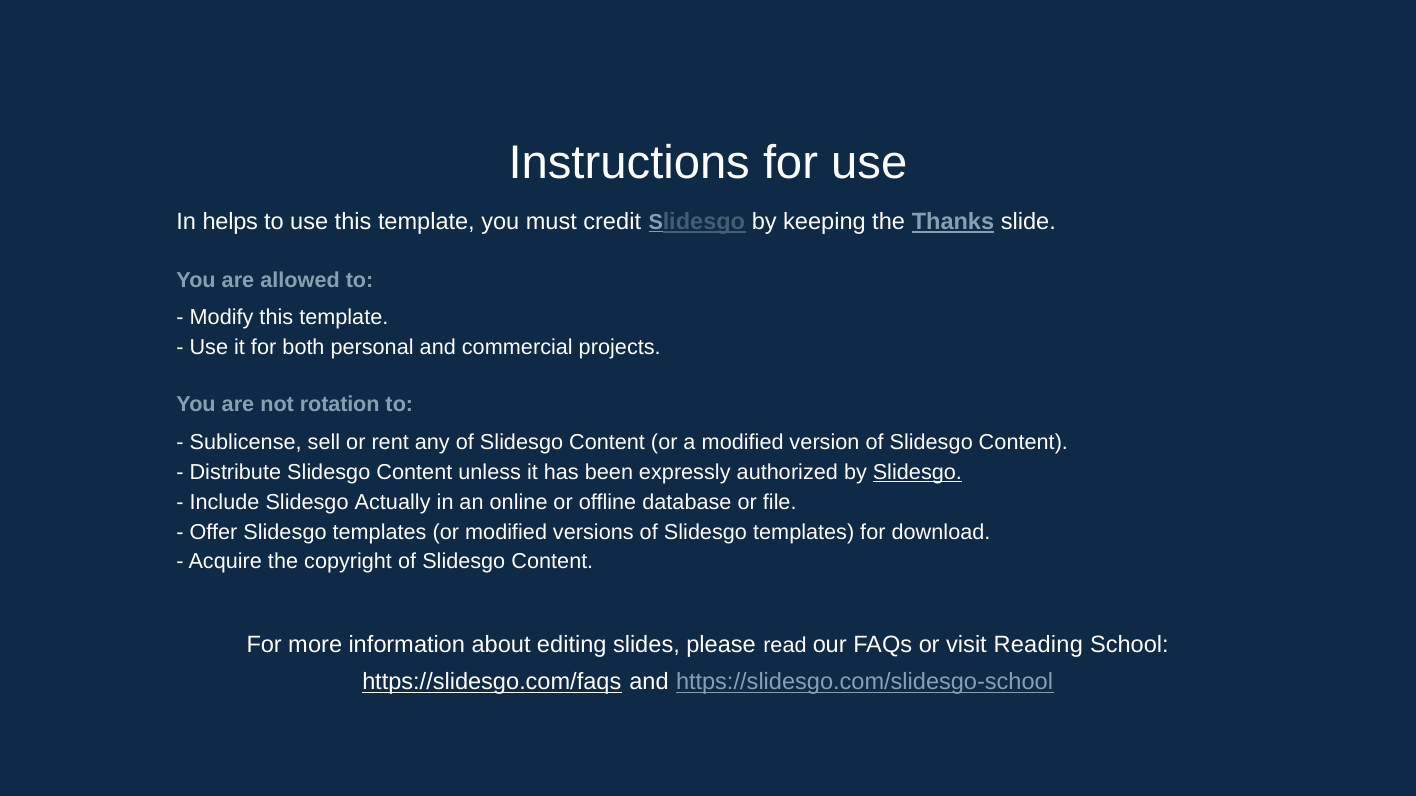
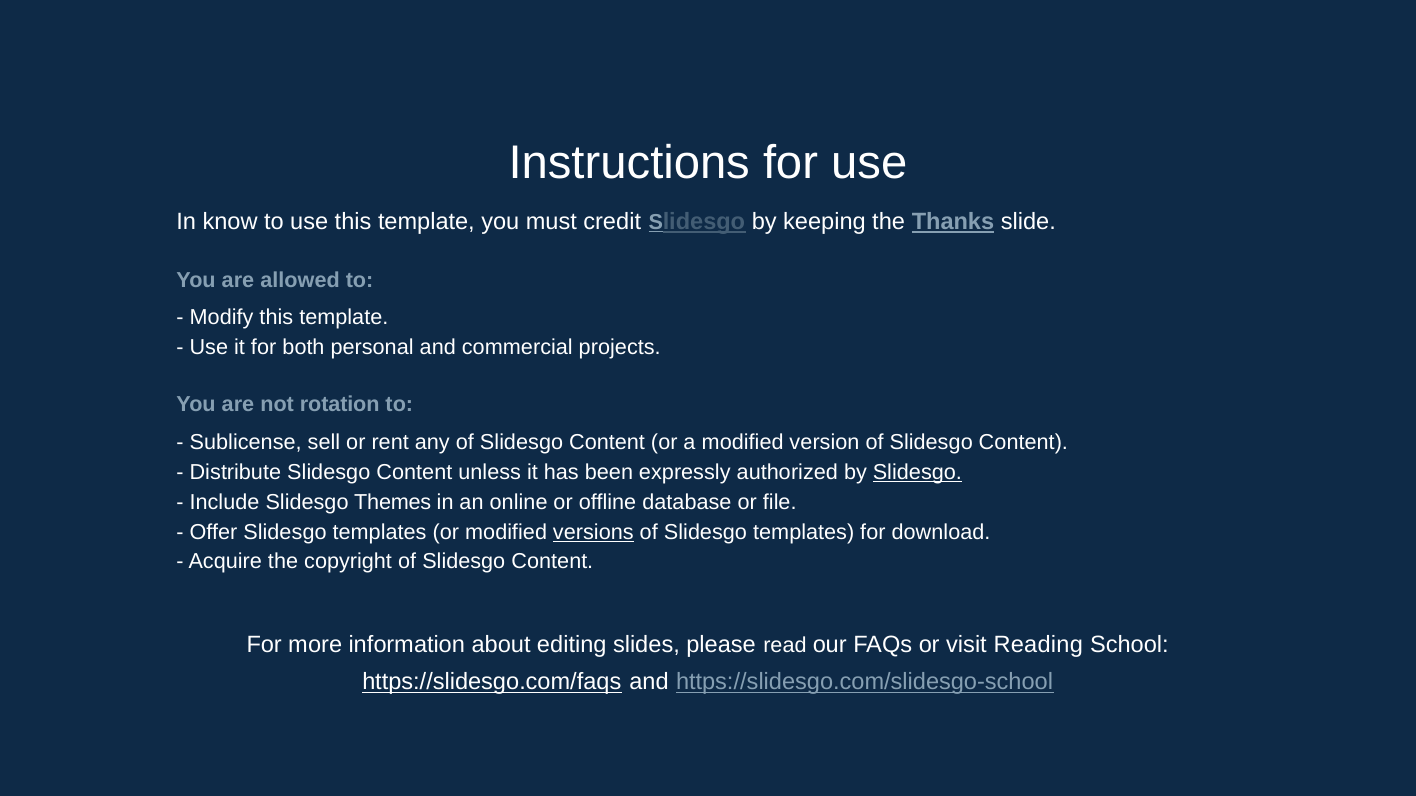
helps: helps -> know
Actually: Actually -> Themes
versions underline: none -> present
